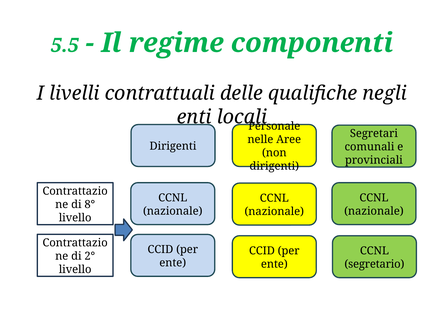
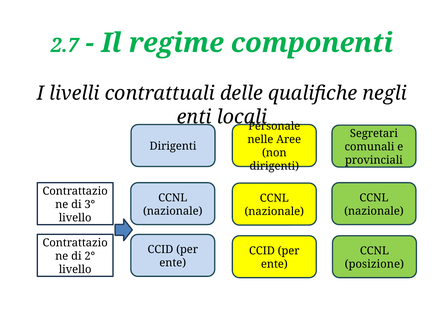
5.5: 5.5 -> 2.7
8°: 8° -> 3°
segretario: segretario -> posizione
